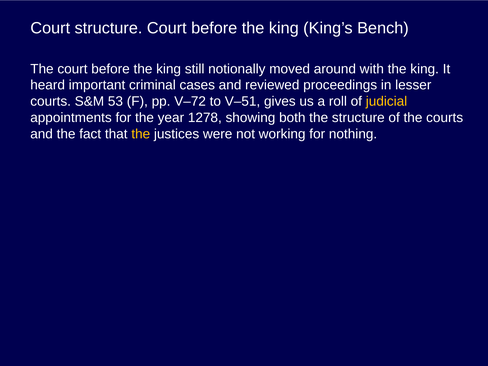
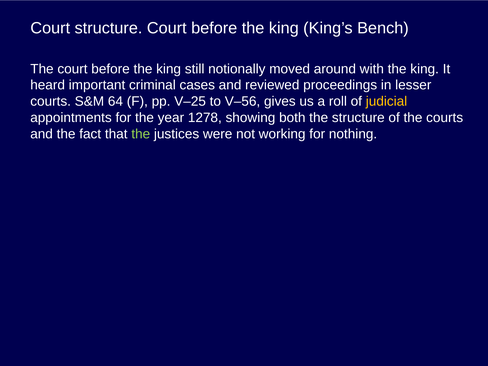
53: 53 -> 64
V–72: V–72 -> V–25
V–51: V–51 -> V–56
the at (141, 134) colour: yellow -> light green
